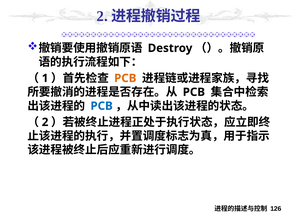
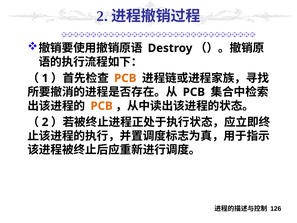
PCB at (102, 106) colour: blue -> orange
